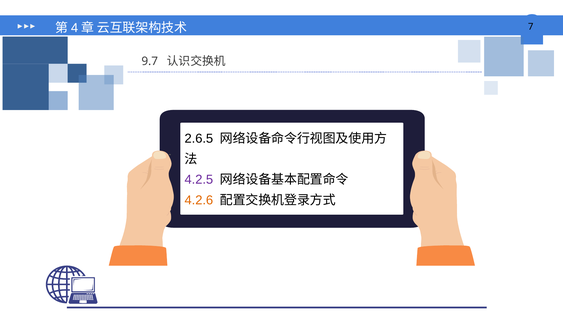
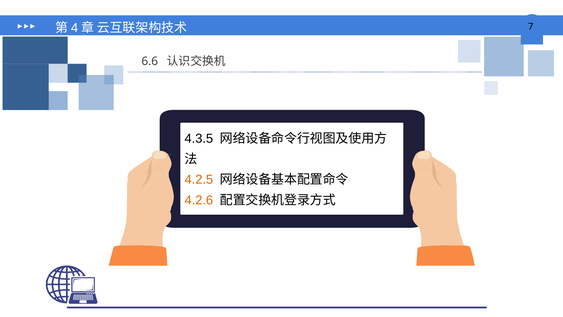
9.7: 9.7 -> 6.6
2.6.5: 2.6.5 -> 4.3.5
4.2.5 colour: purple -> orange
